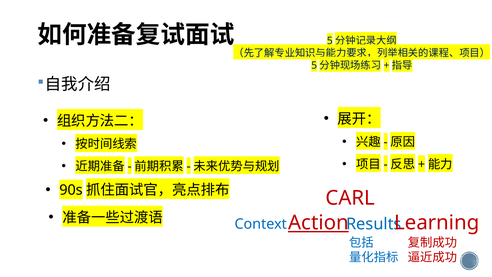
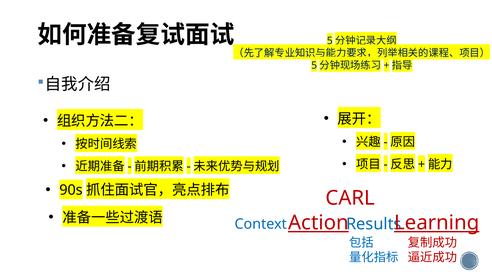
Learning underline: none -> present
